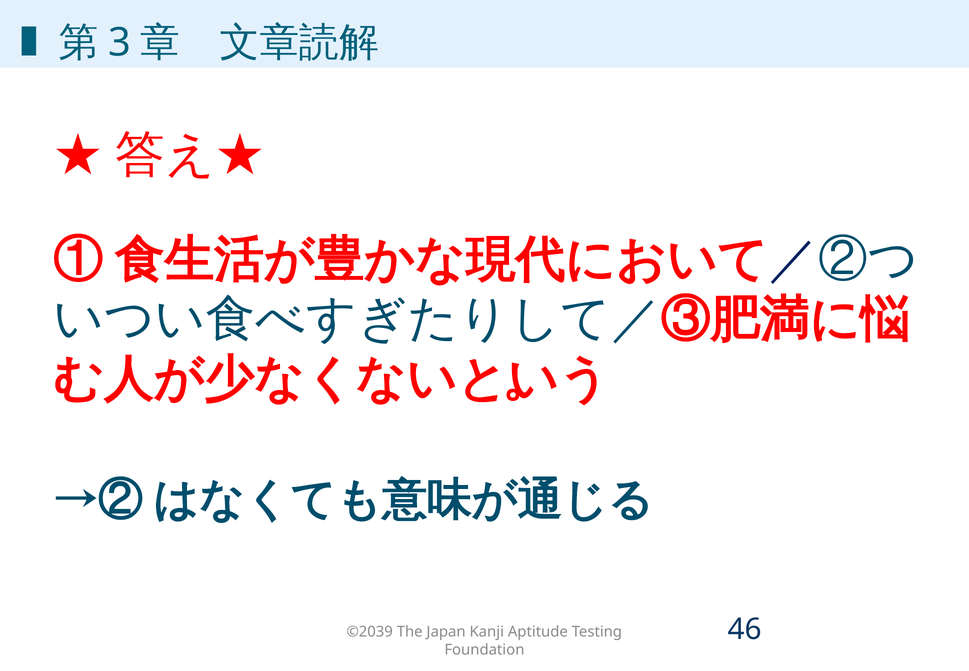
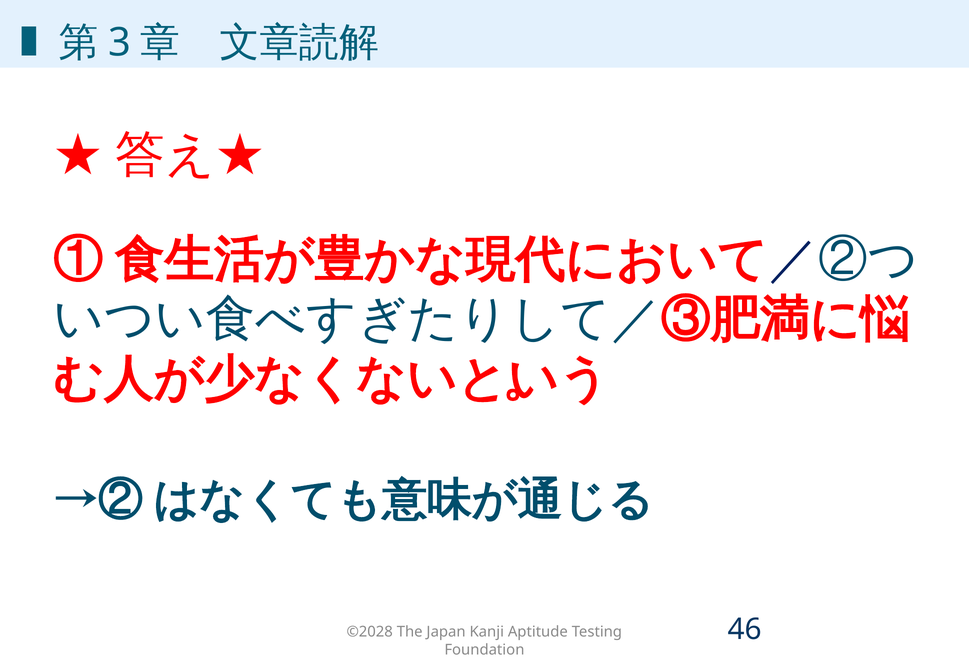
©2039: ©2039 -> ©2028
